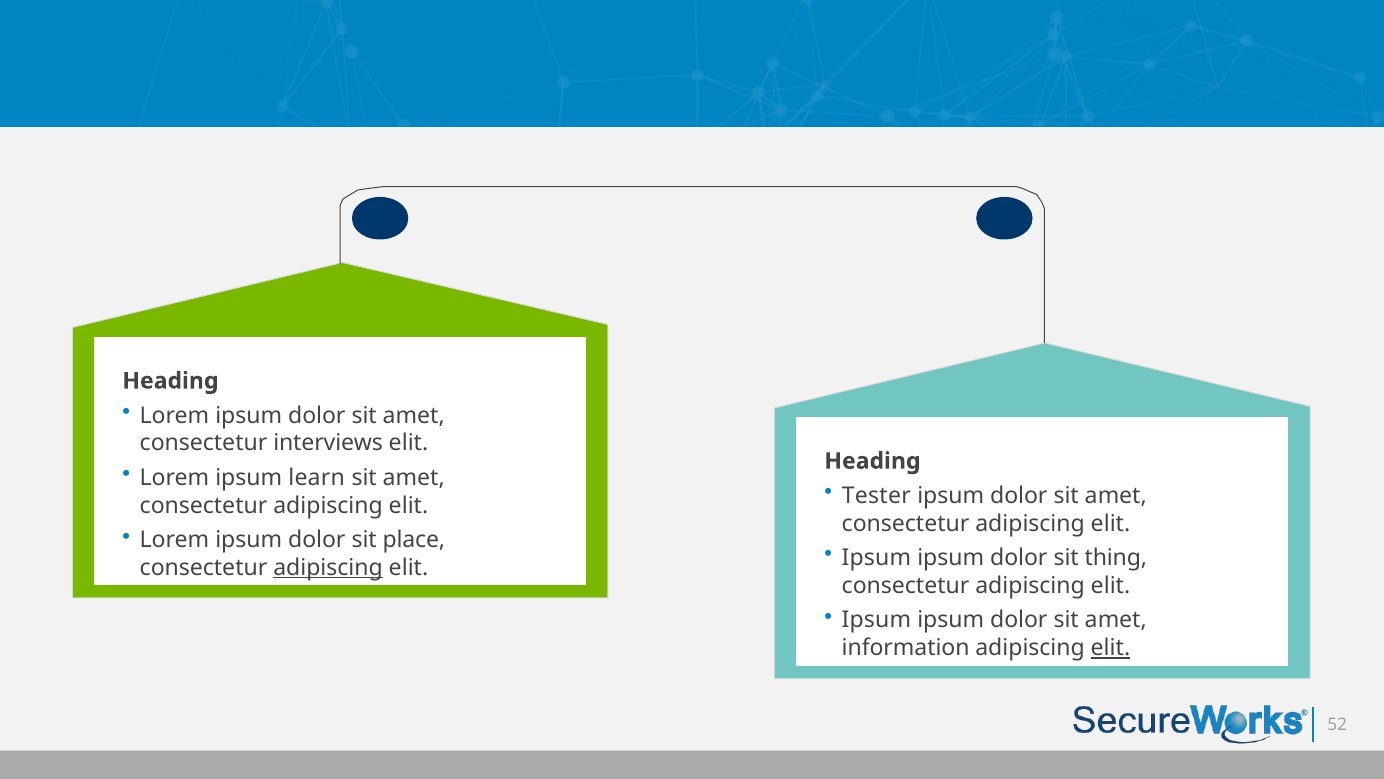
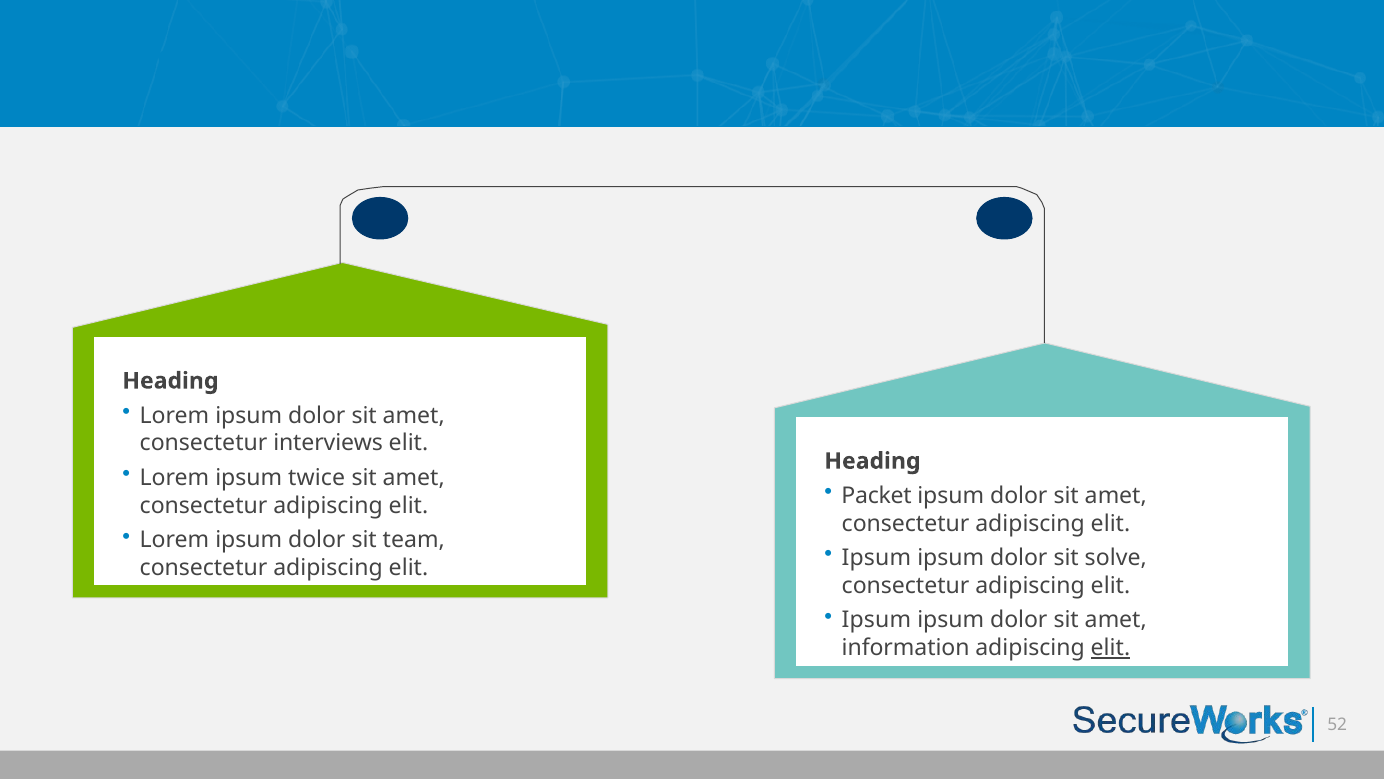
learn: learn -> twice
Tester: Tester -> Packet
place: place -> team
thing: thing -> solve
adipiscing at (328, 568) underline: present -> none
